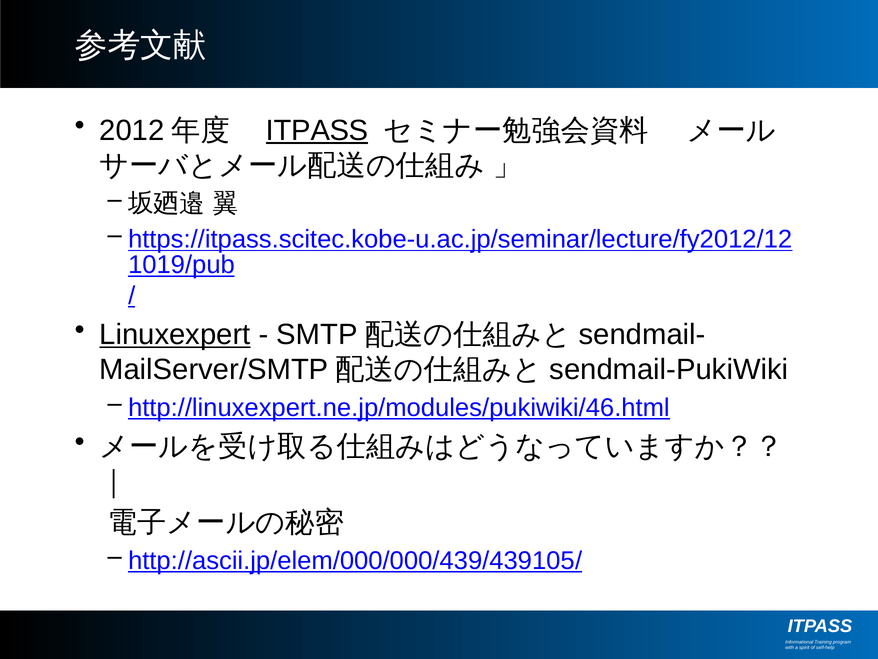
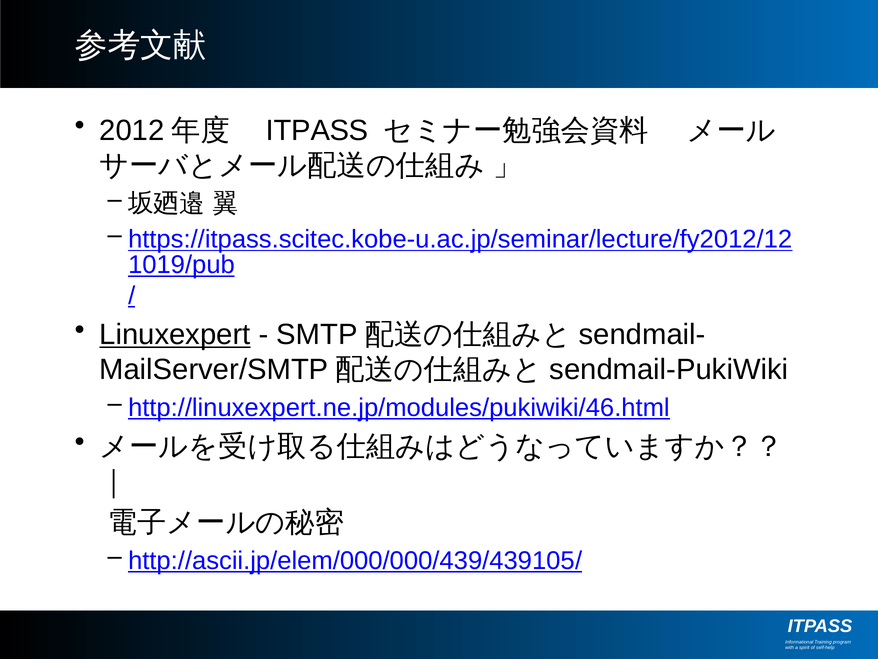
ITPASS at (317, 130) underline: present -> none
